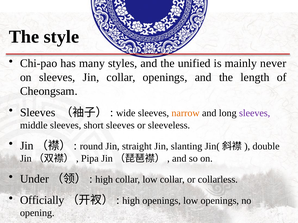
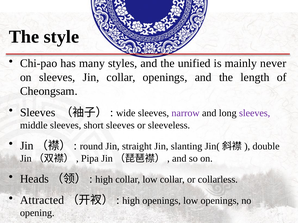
narrow colour: orange -> purple
Under: Under -> Heads
Officially: Officially -> Attracted
